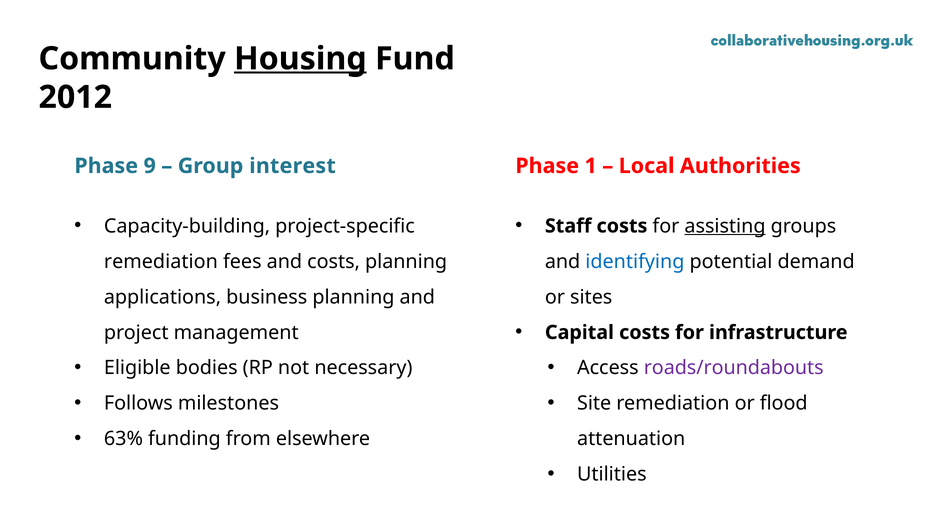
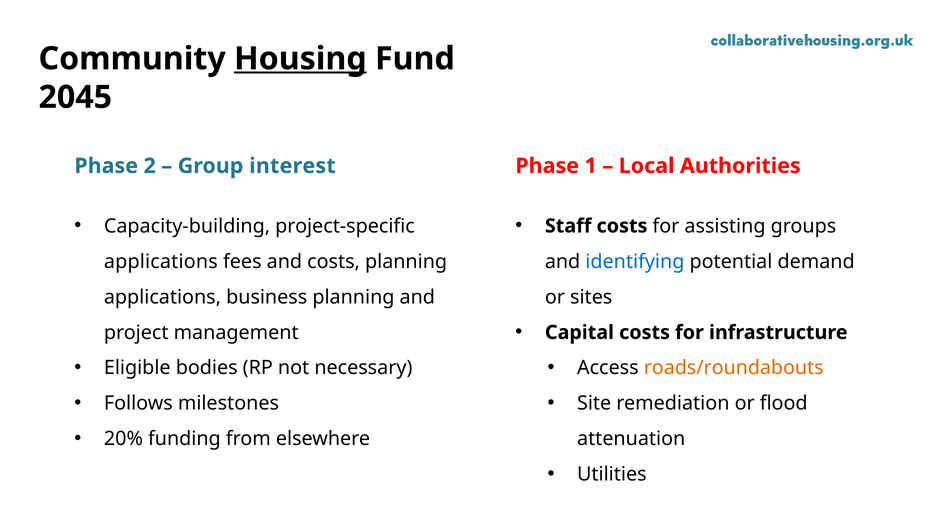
2012: 2012 -> 2045
9: 9 -> 2
assisting underline: present -> none
remediation at (161, 262): remediation -> applications
roads/roundabouts colour: purple -> orange
63%: 63% -> 20%
